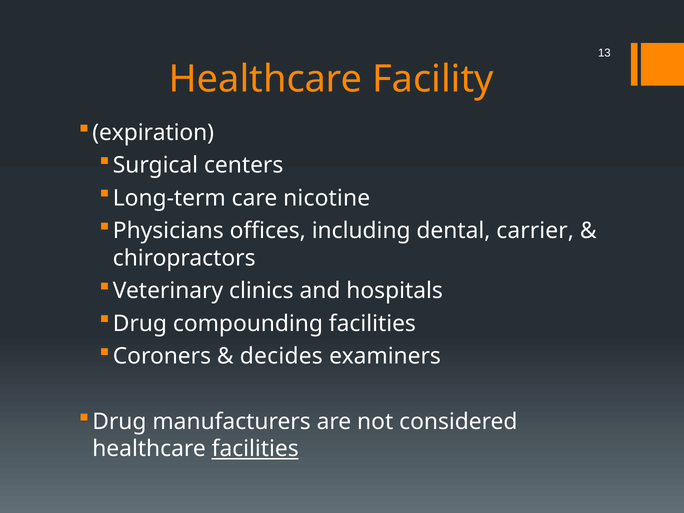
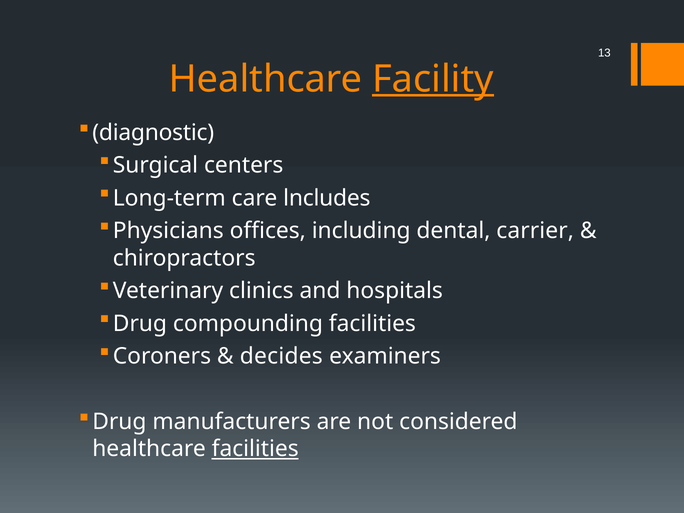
Facility underline: none -> present
expiration: expiration -> diagnostic
nicotine: nicotine -> lncludes
